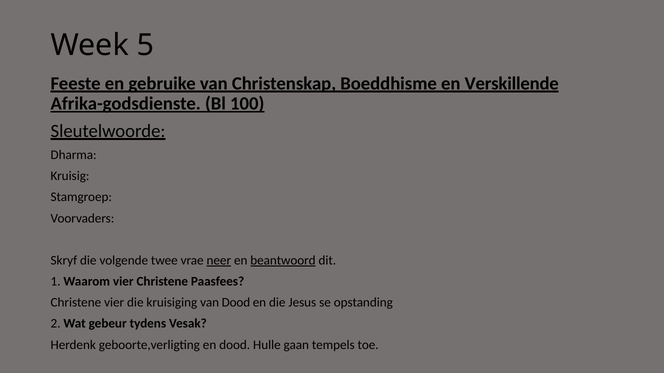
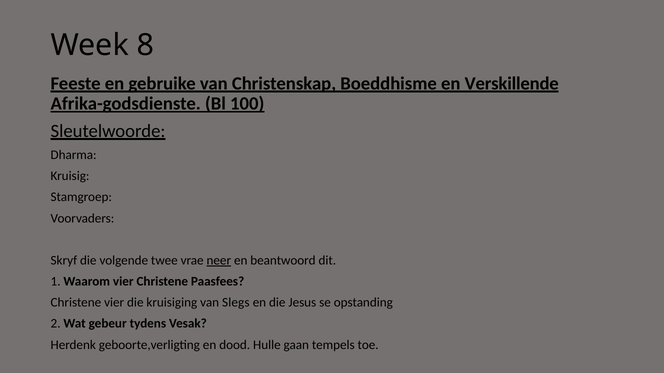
5: 5 -> 8
beantwoord underline: present -> none
van Dood: Dood -> Slegs
